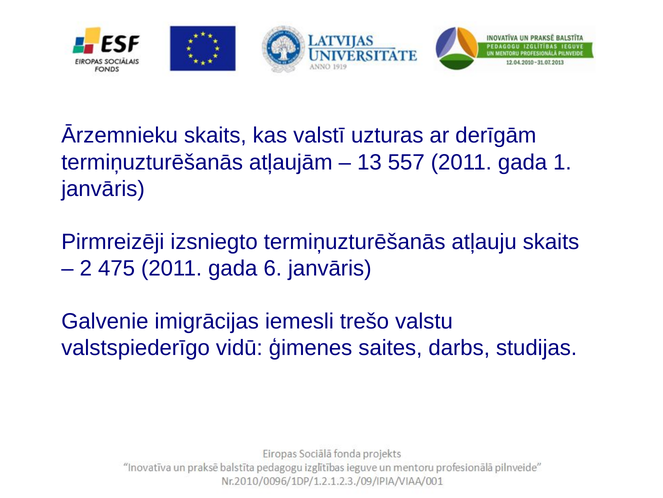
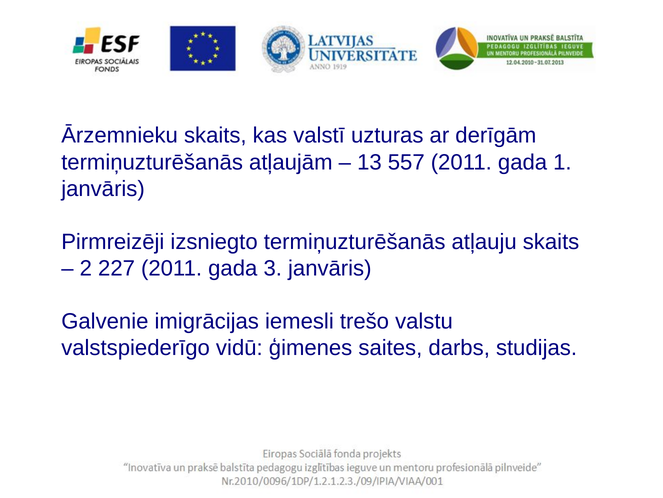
475: 475 -> 227
6: 6 -> 3
